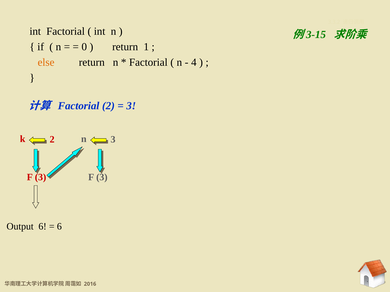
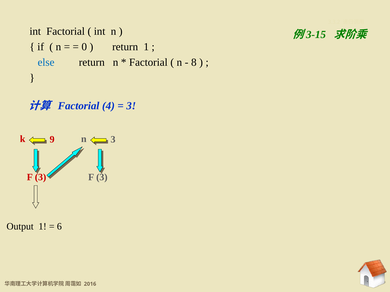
else colour: orange -> blue
4: 4 -> 8
Factorial 2: 2 -> 4
k 2: 2 -> 9
Output 6: 6 -> 1
